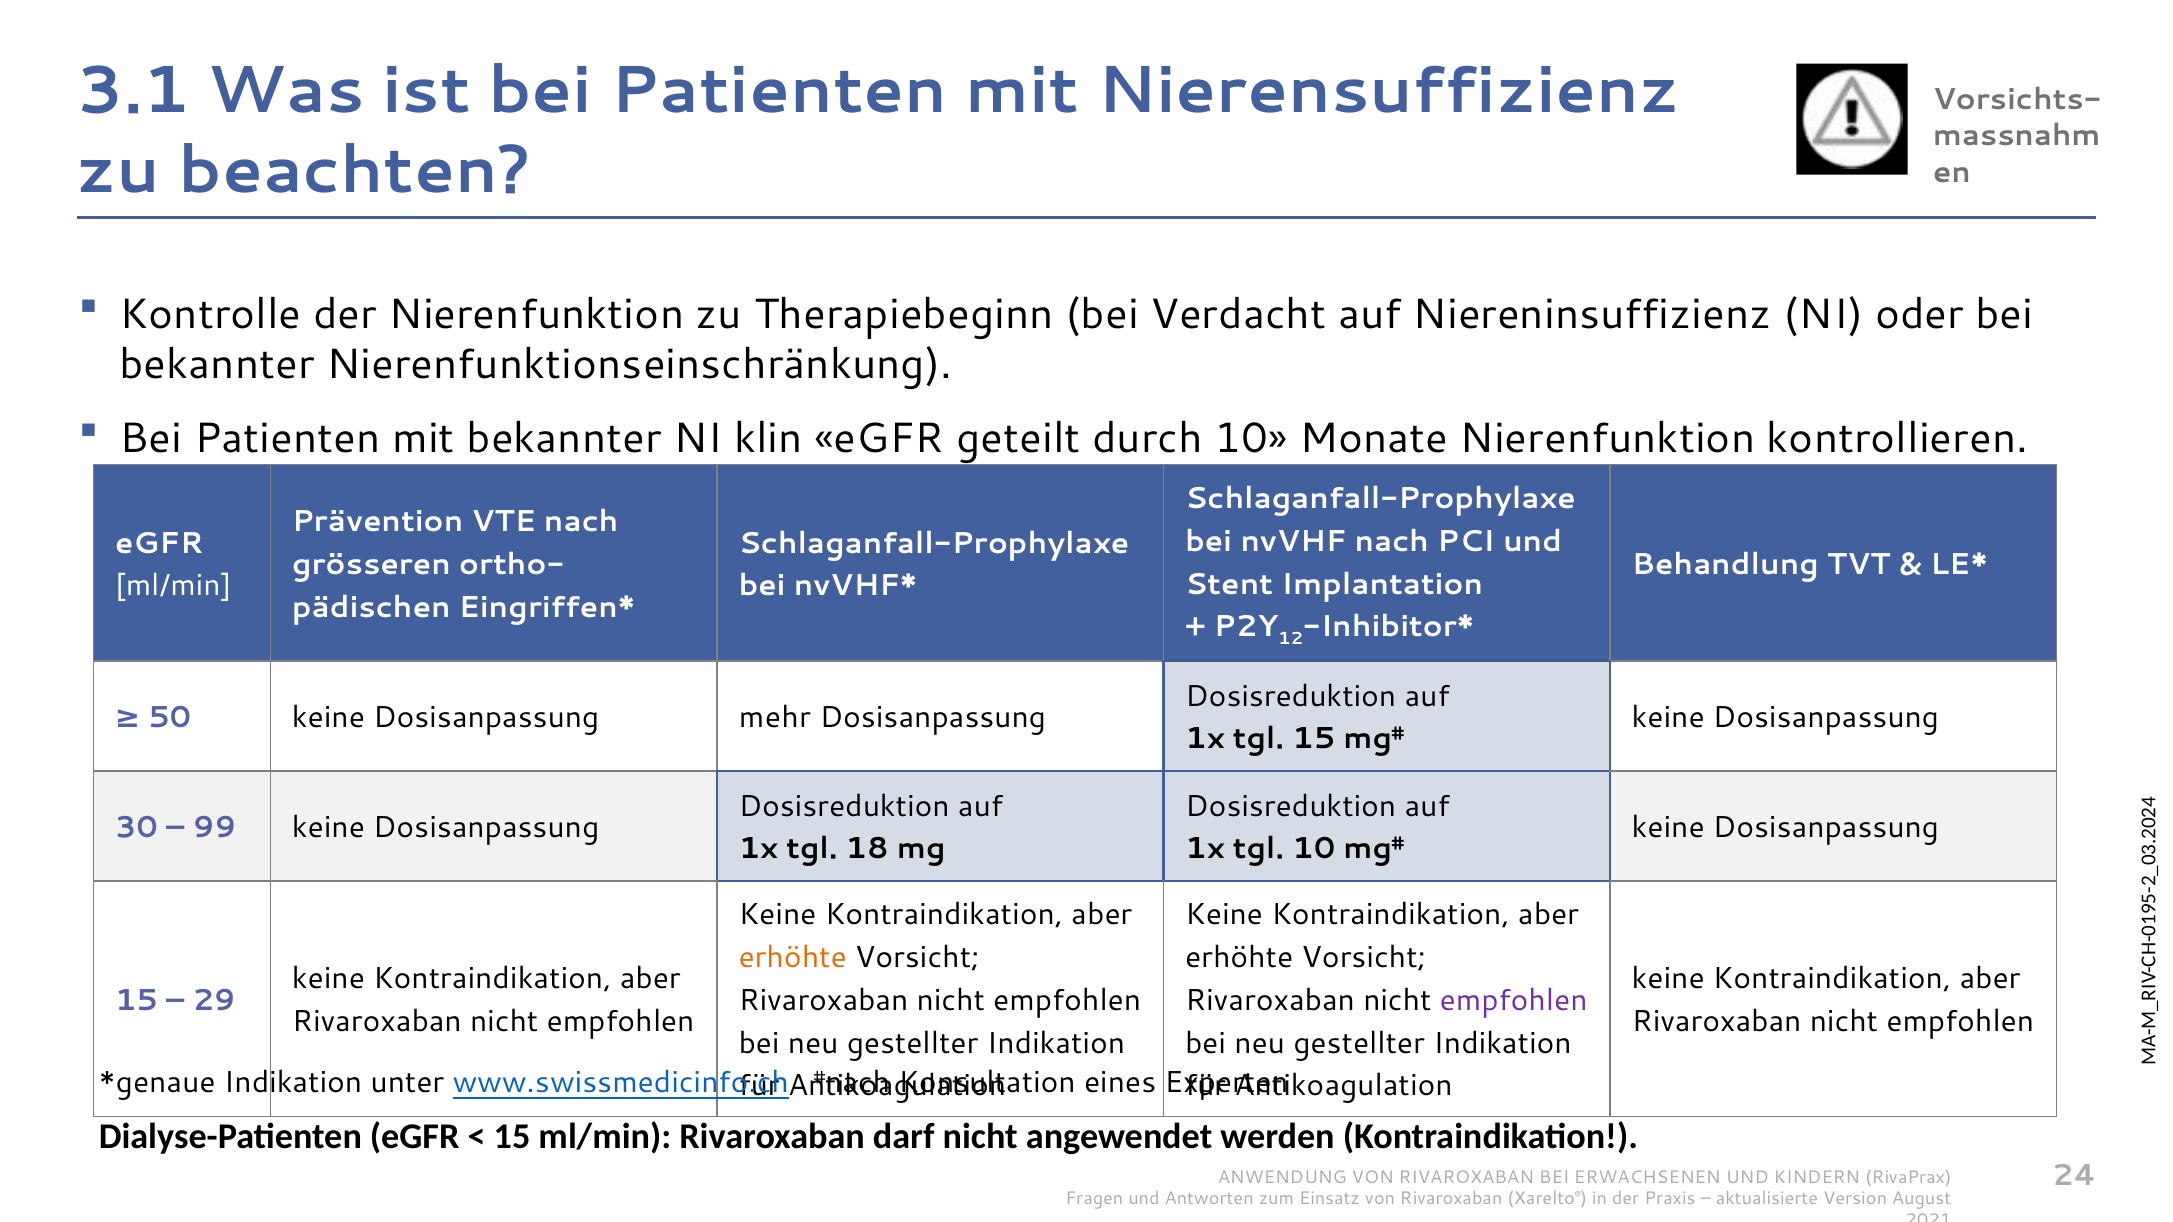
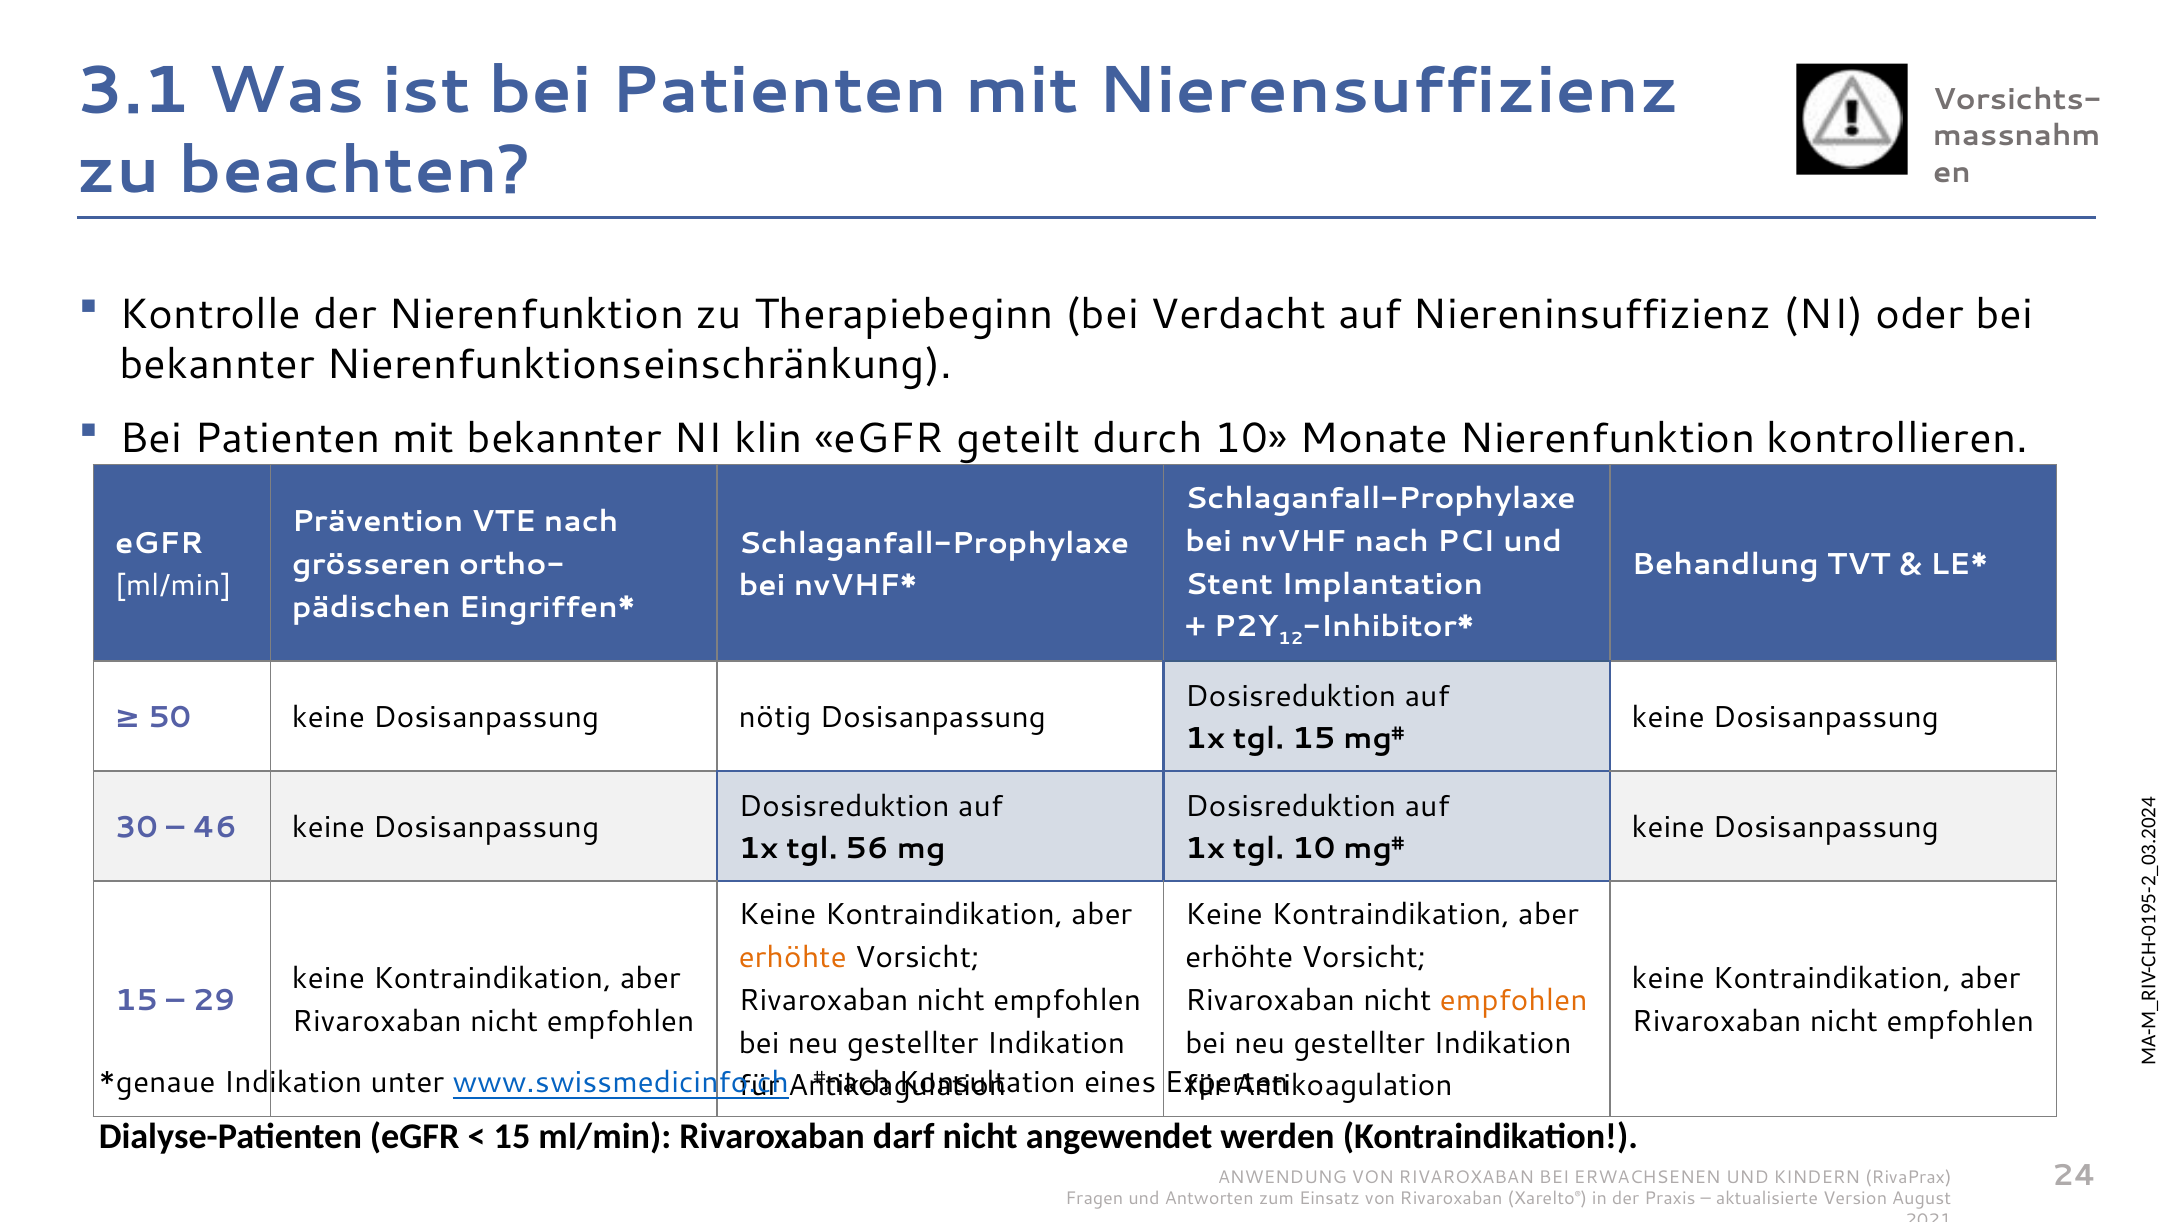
mehr: mehr -> nötig
99: 99 -> 46
18: 18 -> 56
empfohlen at (1514, 1001) colour: purple -> orange
